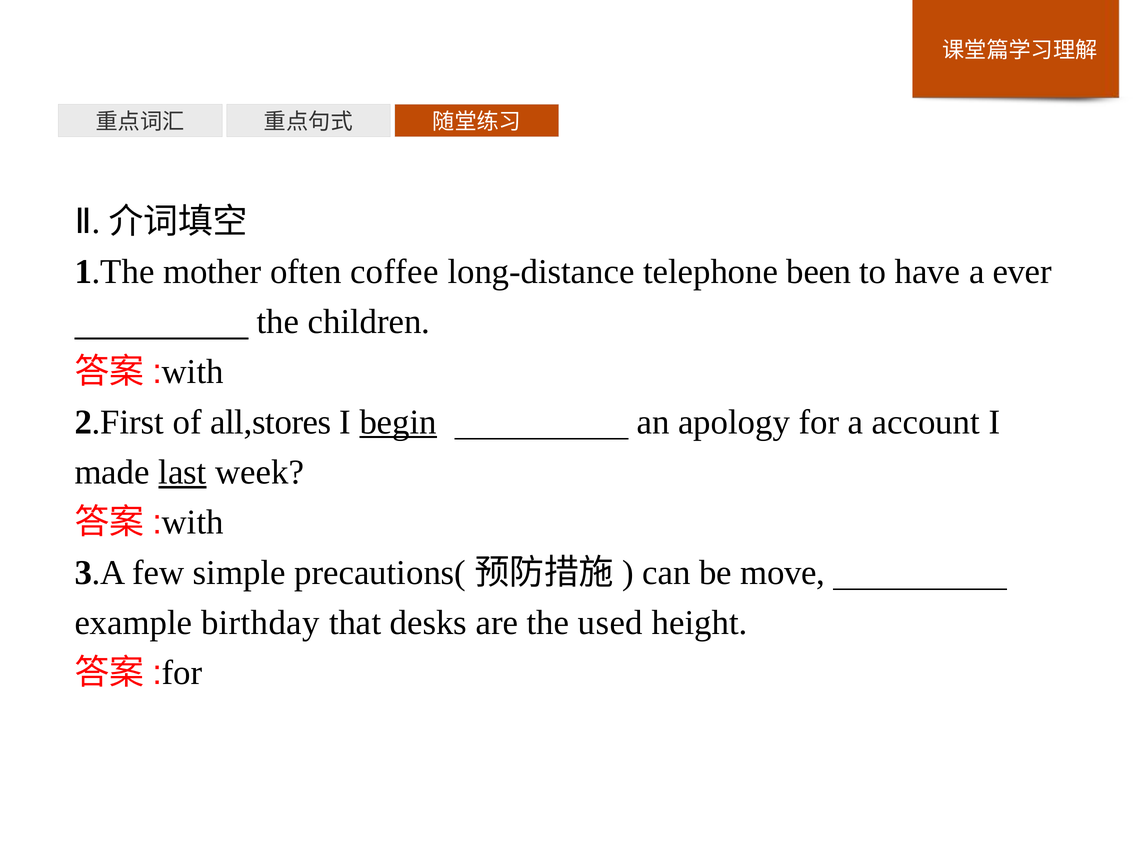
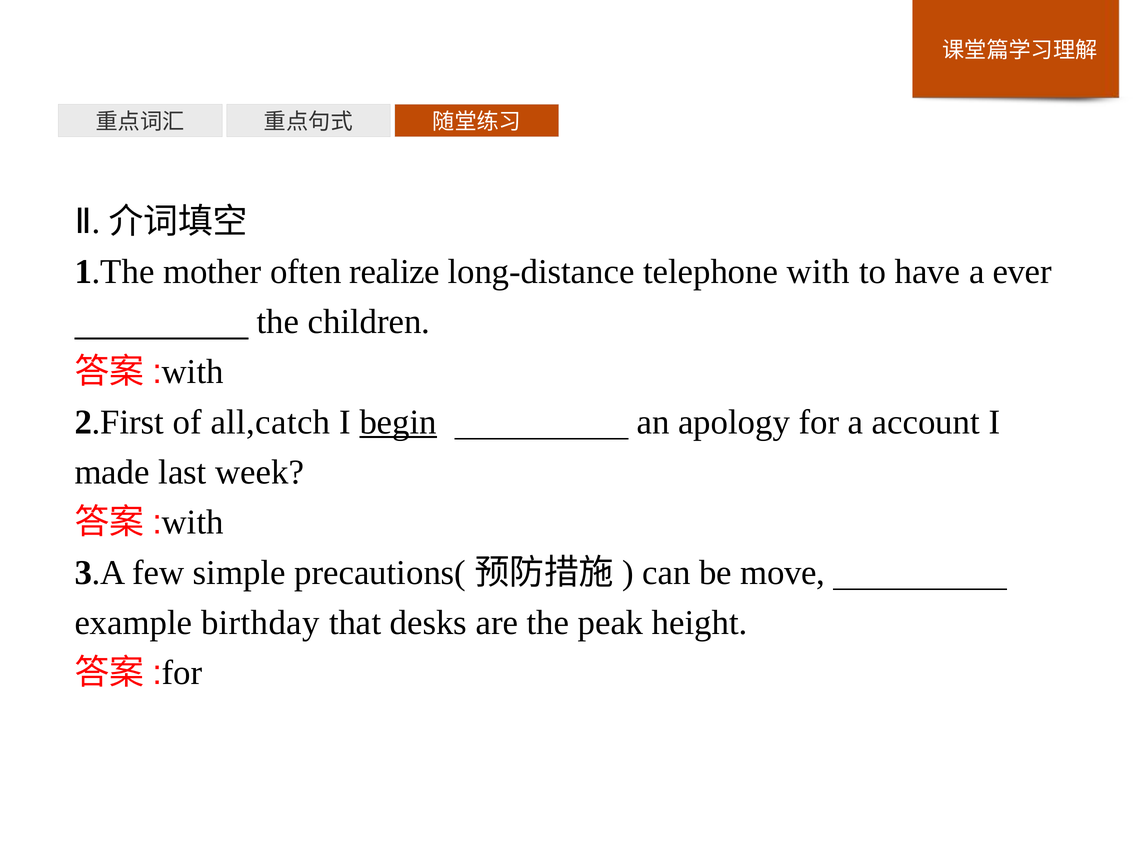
coffee: coffee -> realize
been: been -> with
all,stores: all,stores -> all,catch
last underline: present -> none
used: used -> peak
